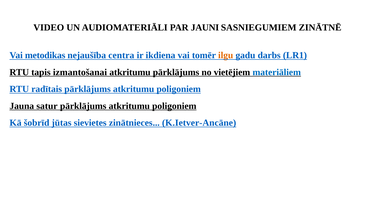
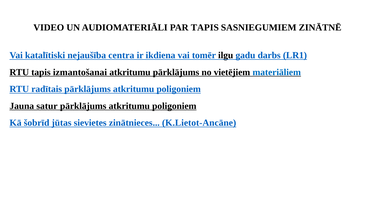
PAR JAUNI: JAUNI -> TAPIS
metodikas: metodikas -> katalītiski
ilgu colour: orange -> black
K.Ietver-Ancāne: K.Ietver-Ancāne -> K.Lietot-Ancāne
